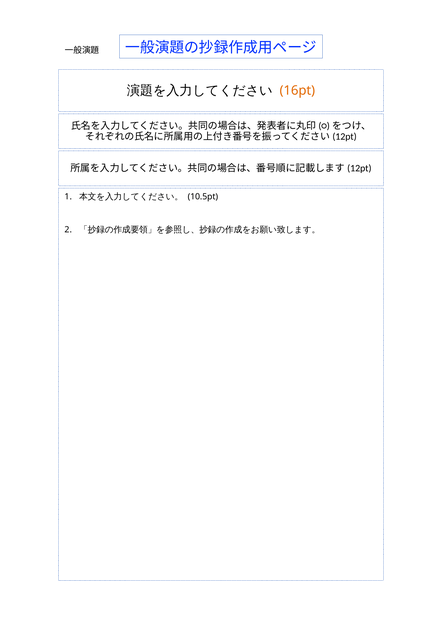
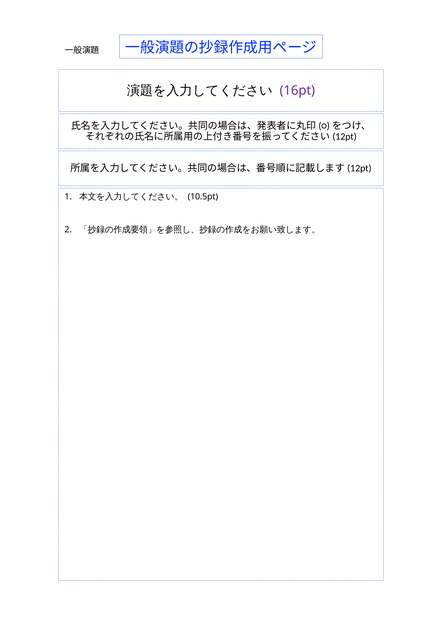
16pt colour: orange -> purple
